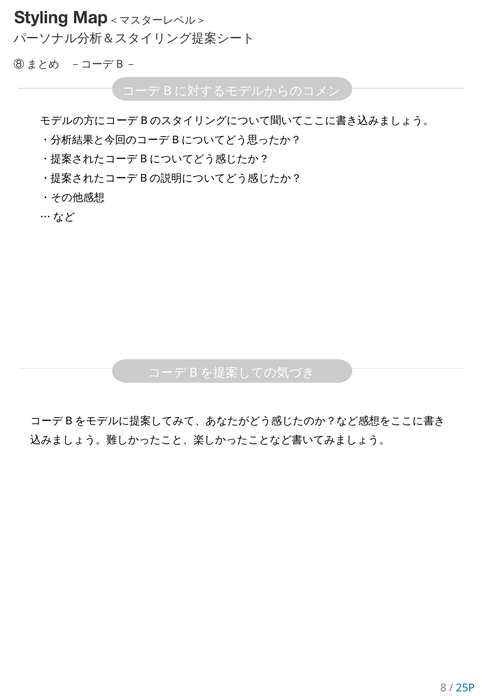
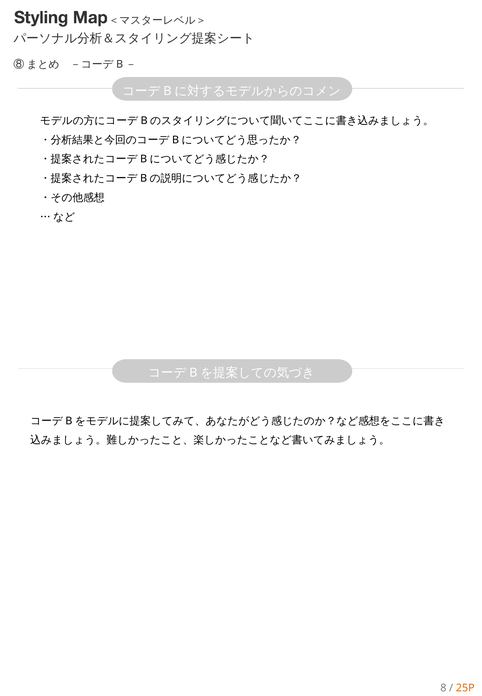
25P colour: blue -> orange
